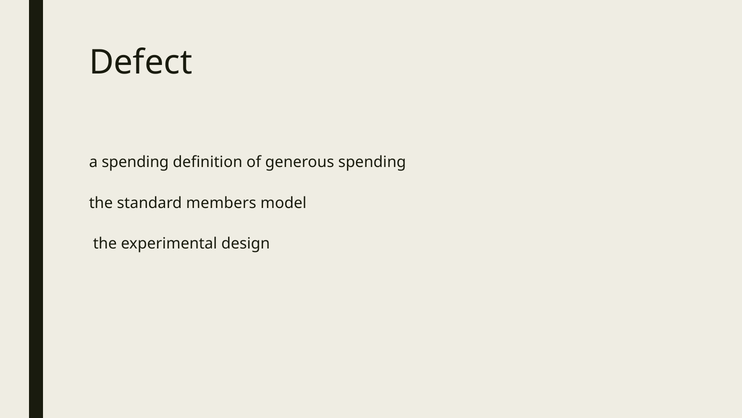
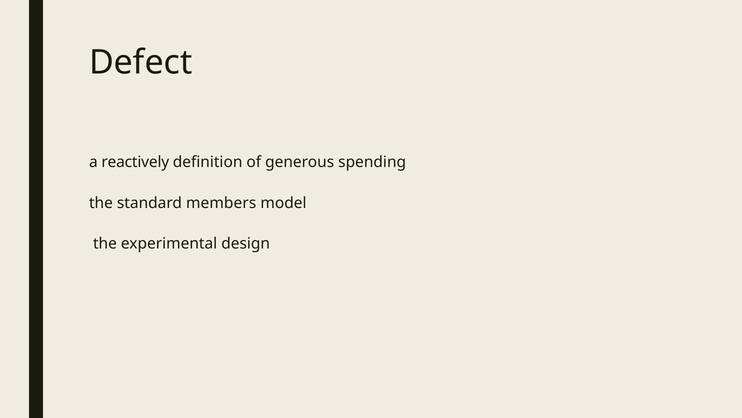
a spending: spending -> reactively
